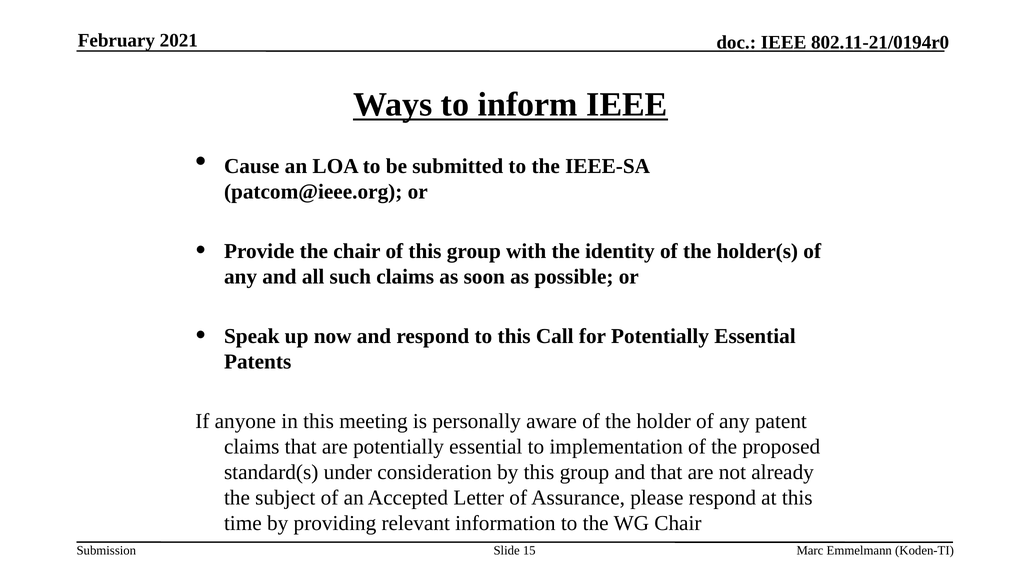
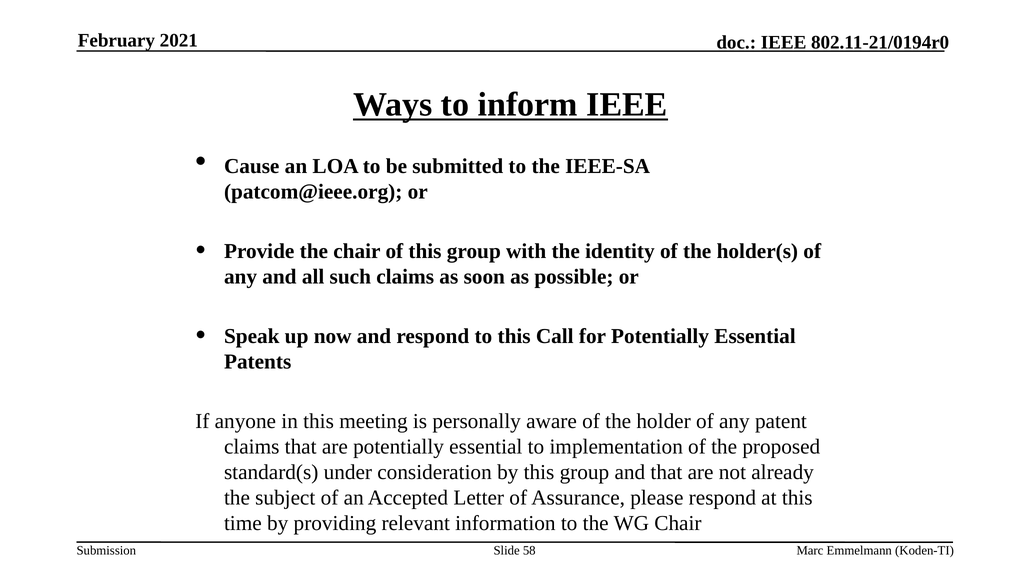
15: 15 -> 58
